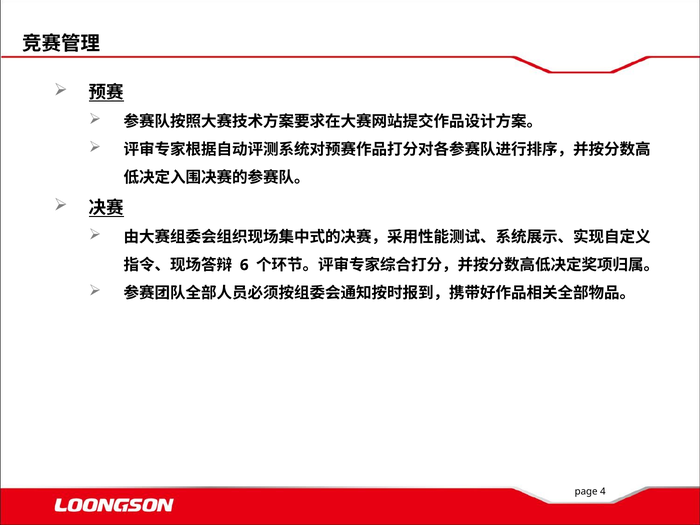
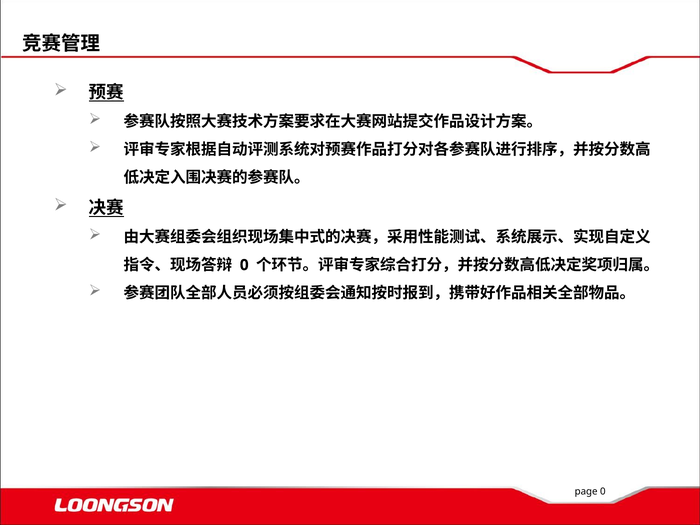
6 at (244, 265): 6 -> 0
page 4: 4 -> 0
